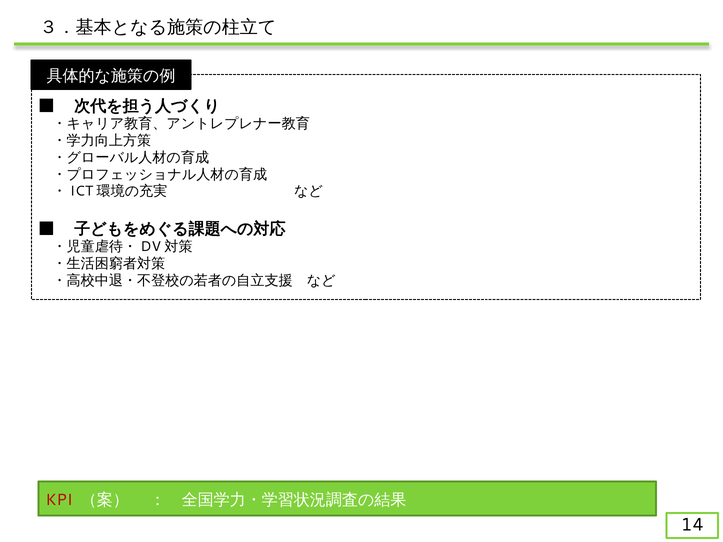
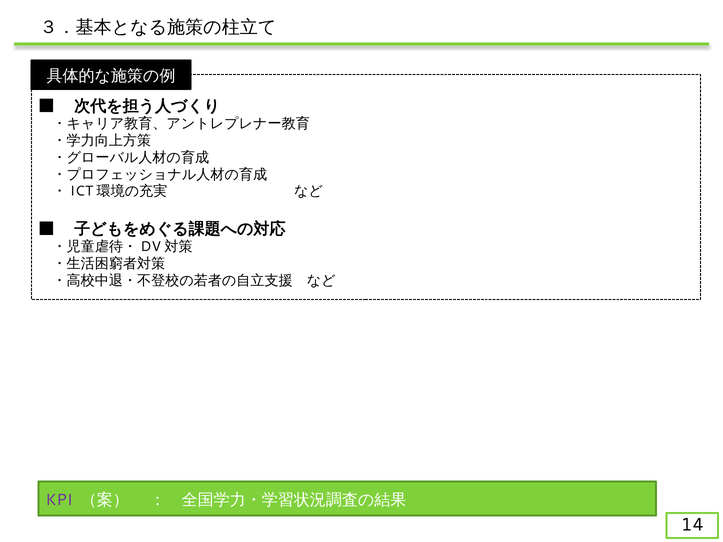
KPI colour: red -> purple
